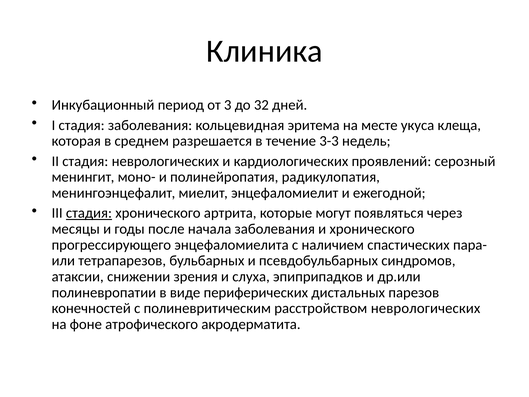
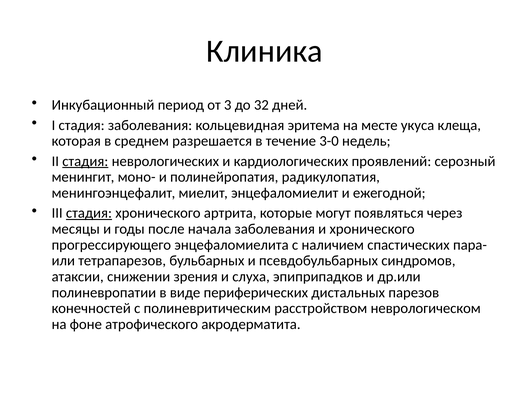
3-3: 3-3 -> 3-0
стадия at (85, 161) underline: none -> present
расстройством неврологических: неврологических -> неврологическом
